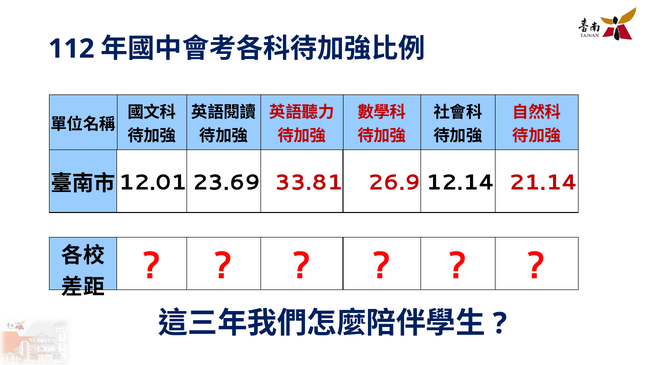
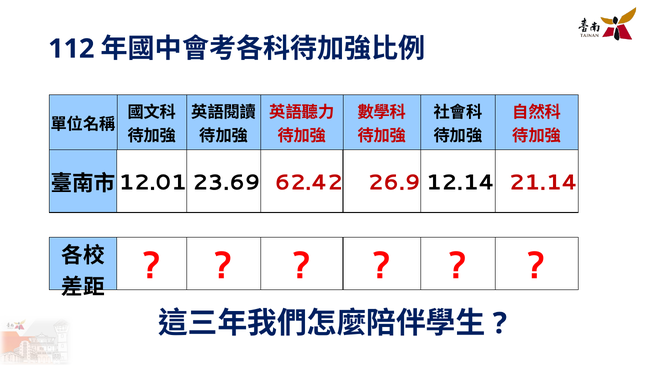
33.81: 33.81 -> 62.42
